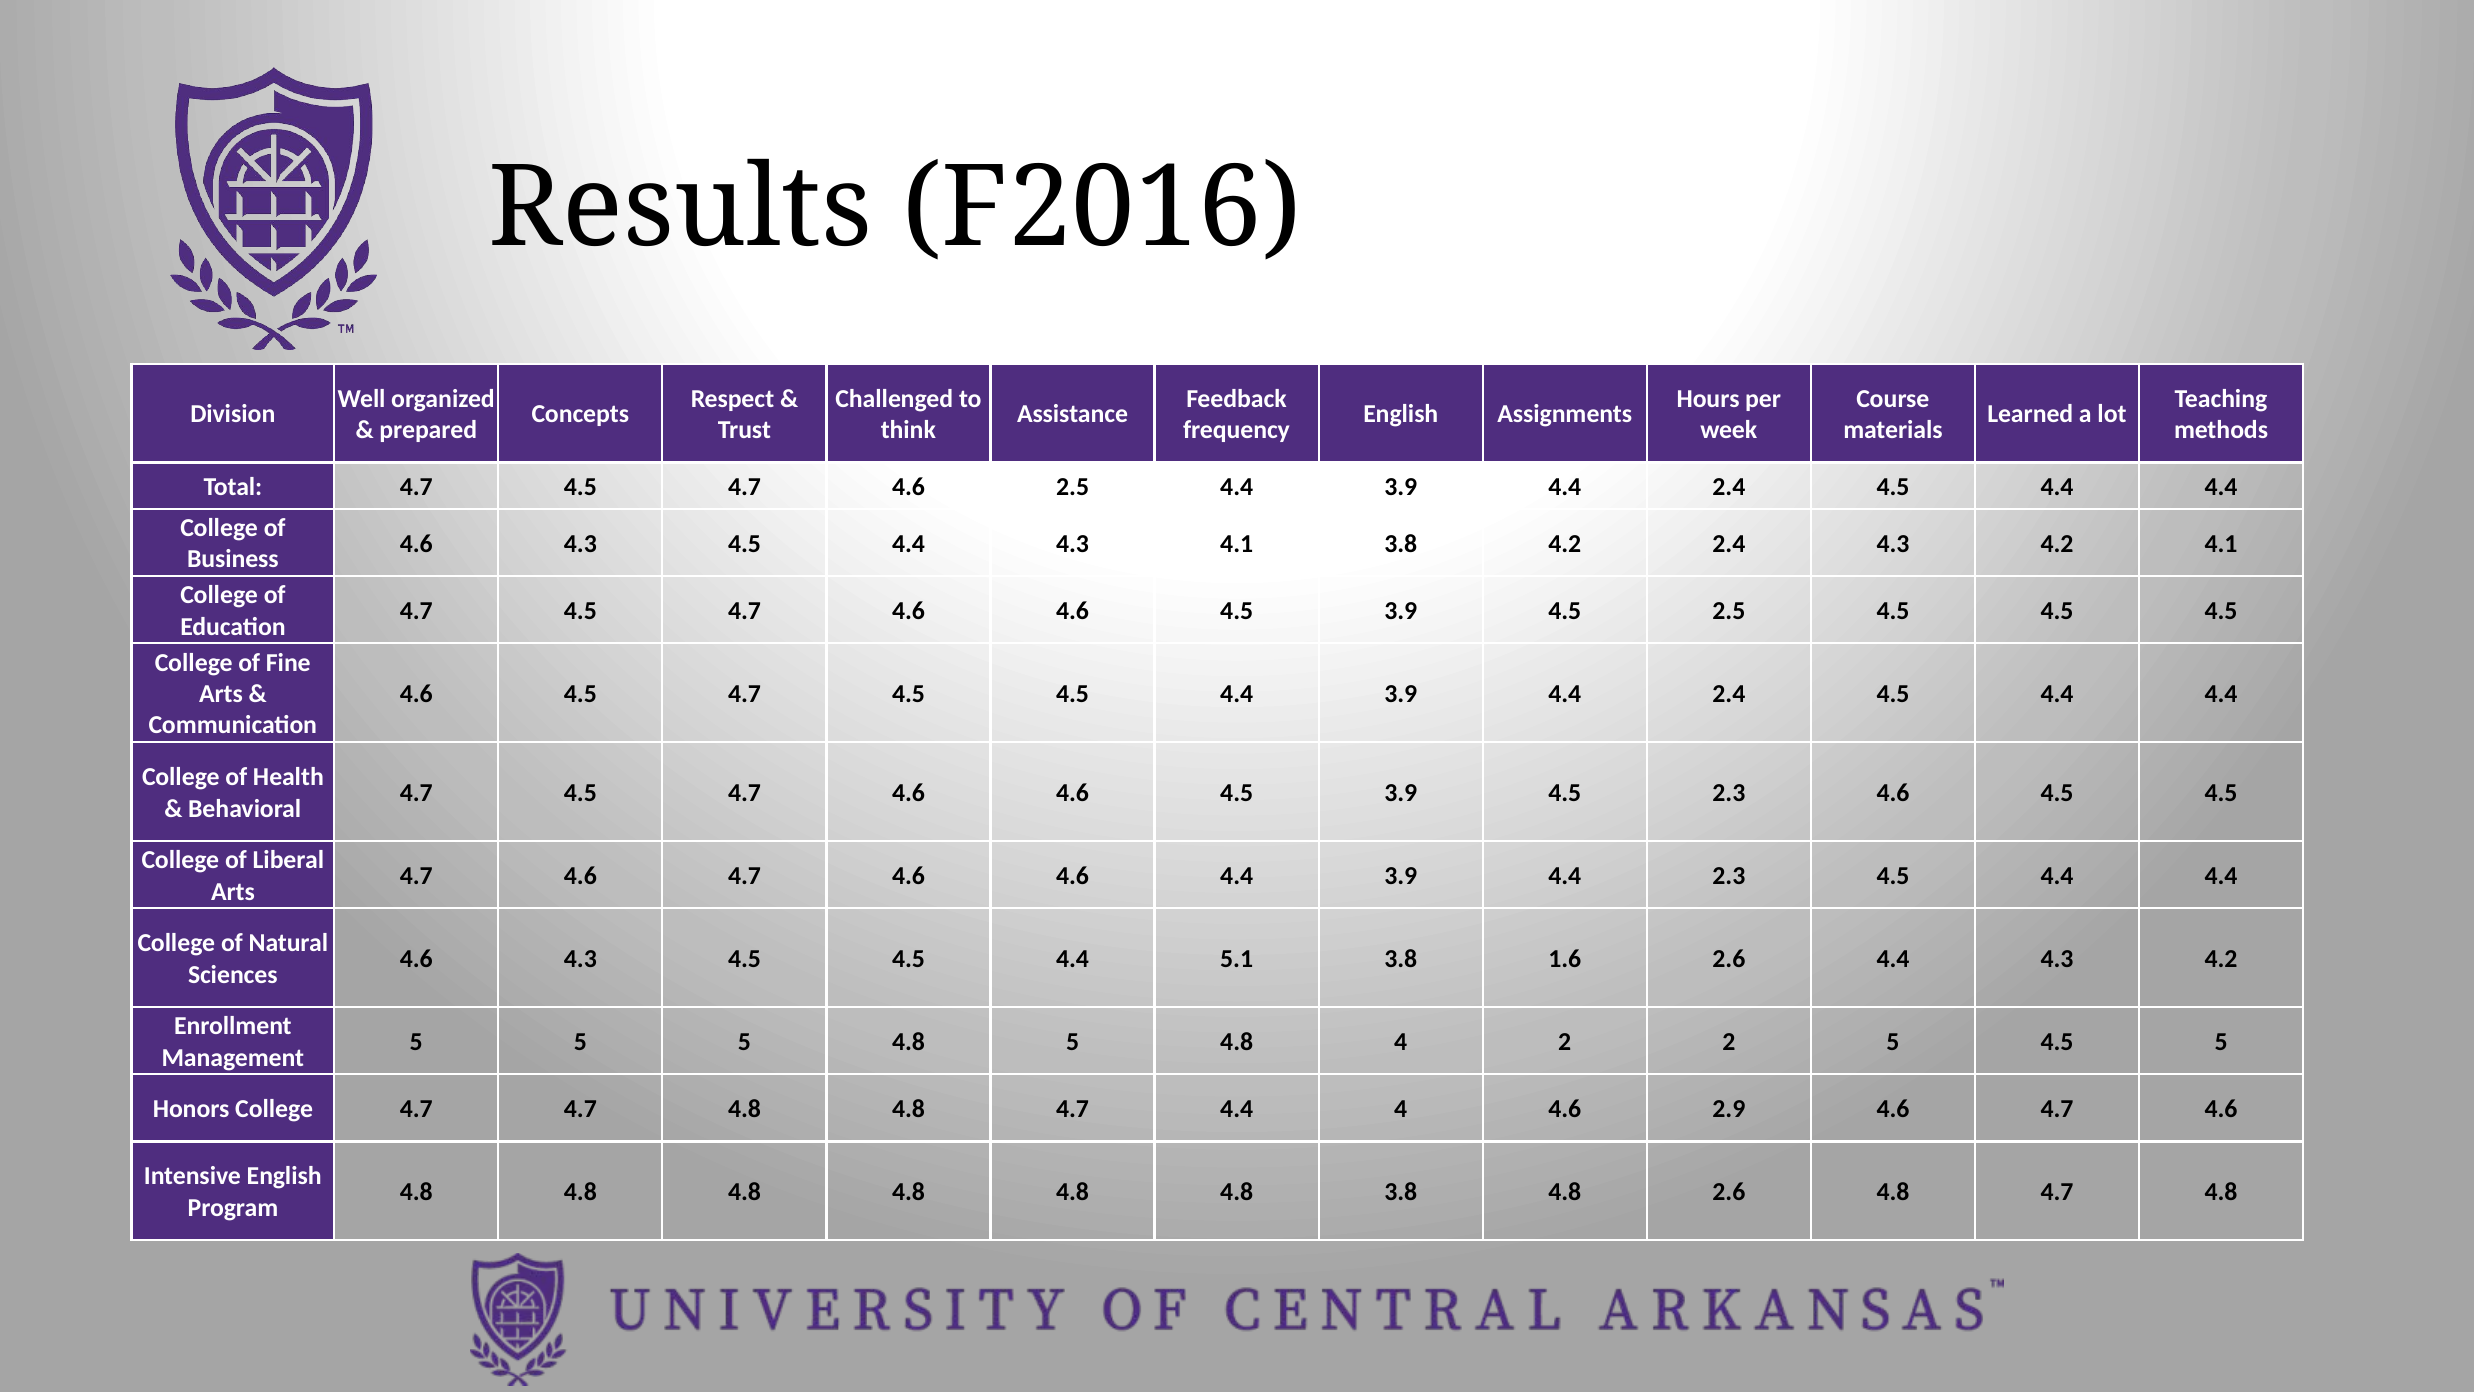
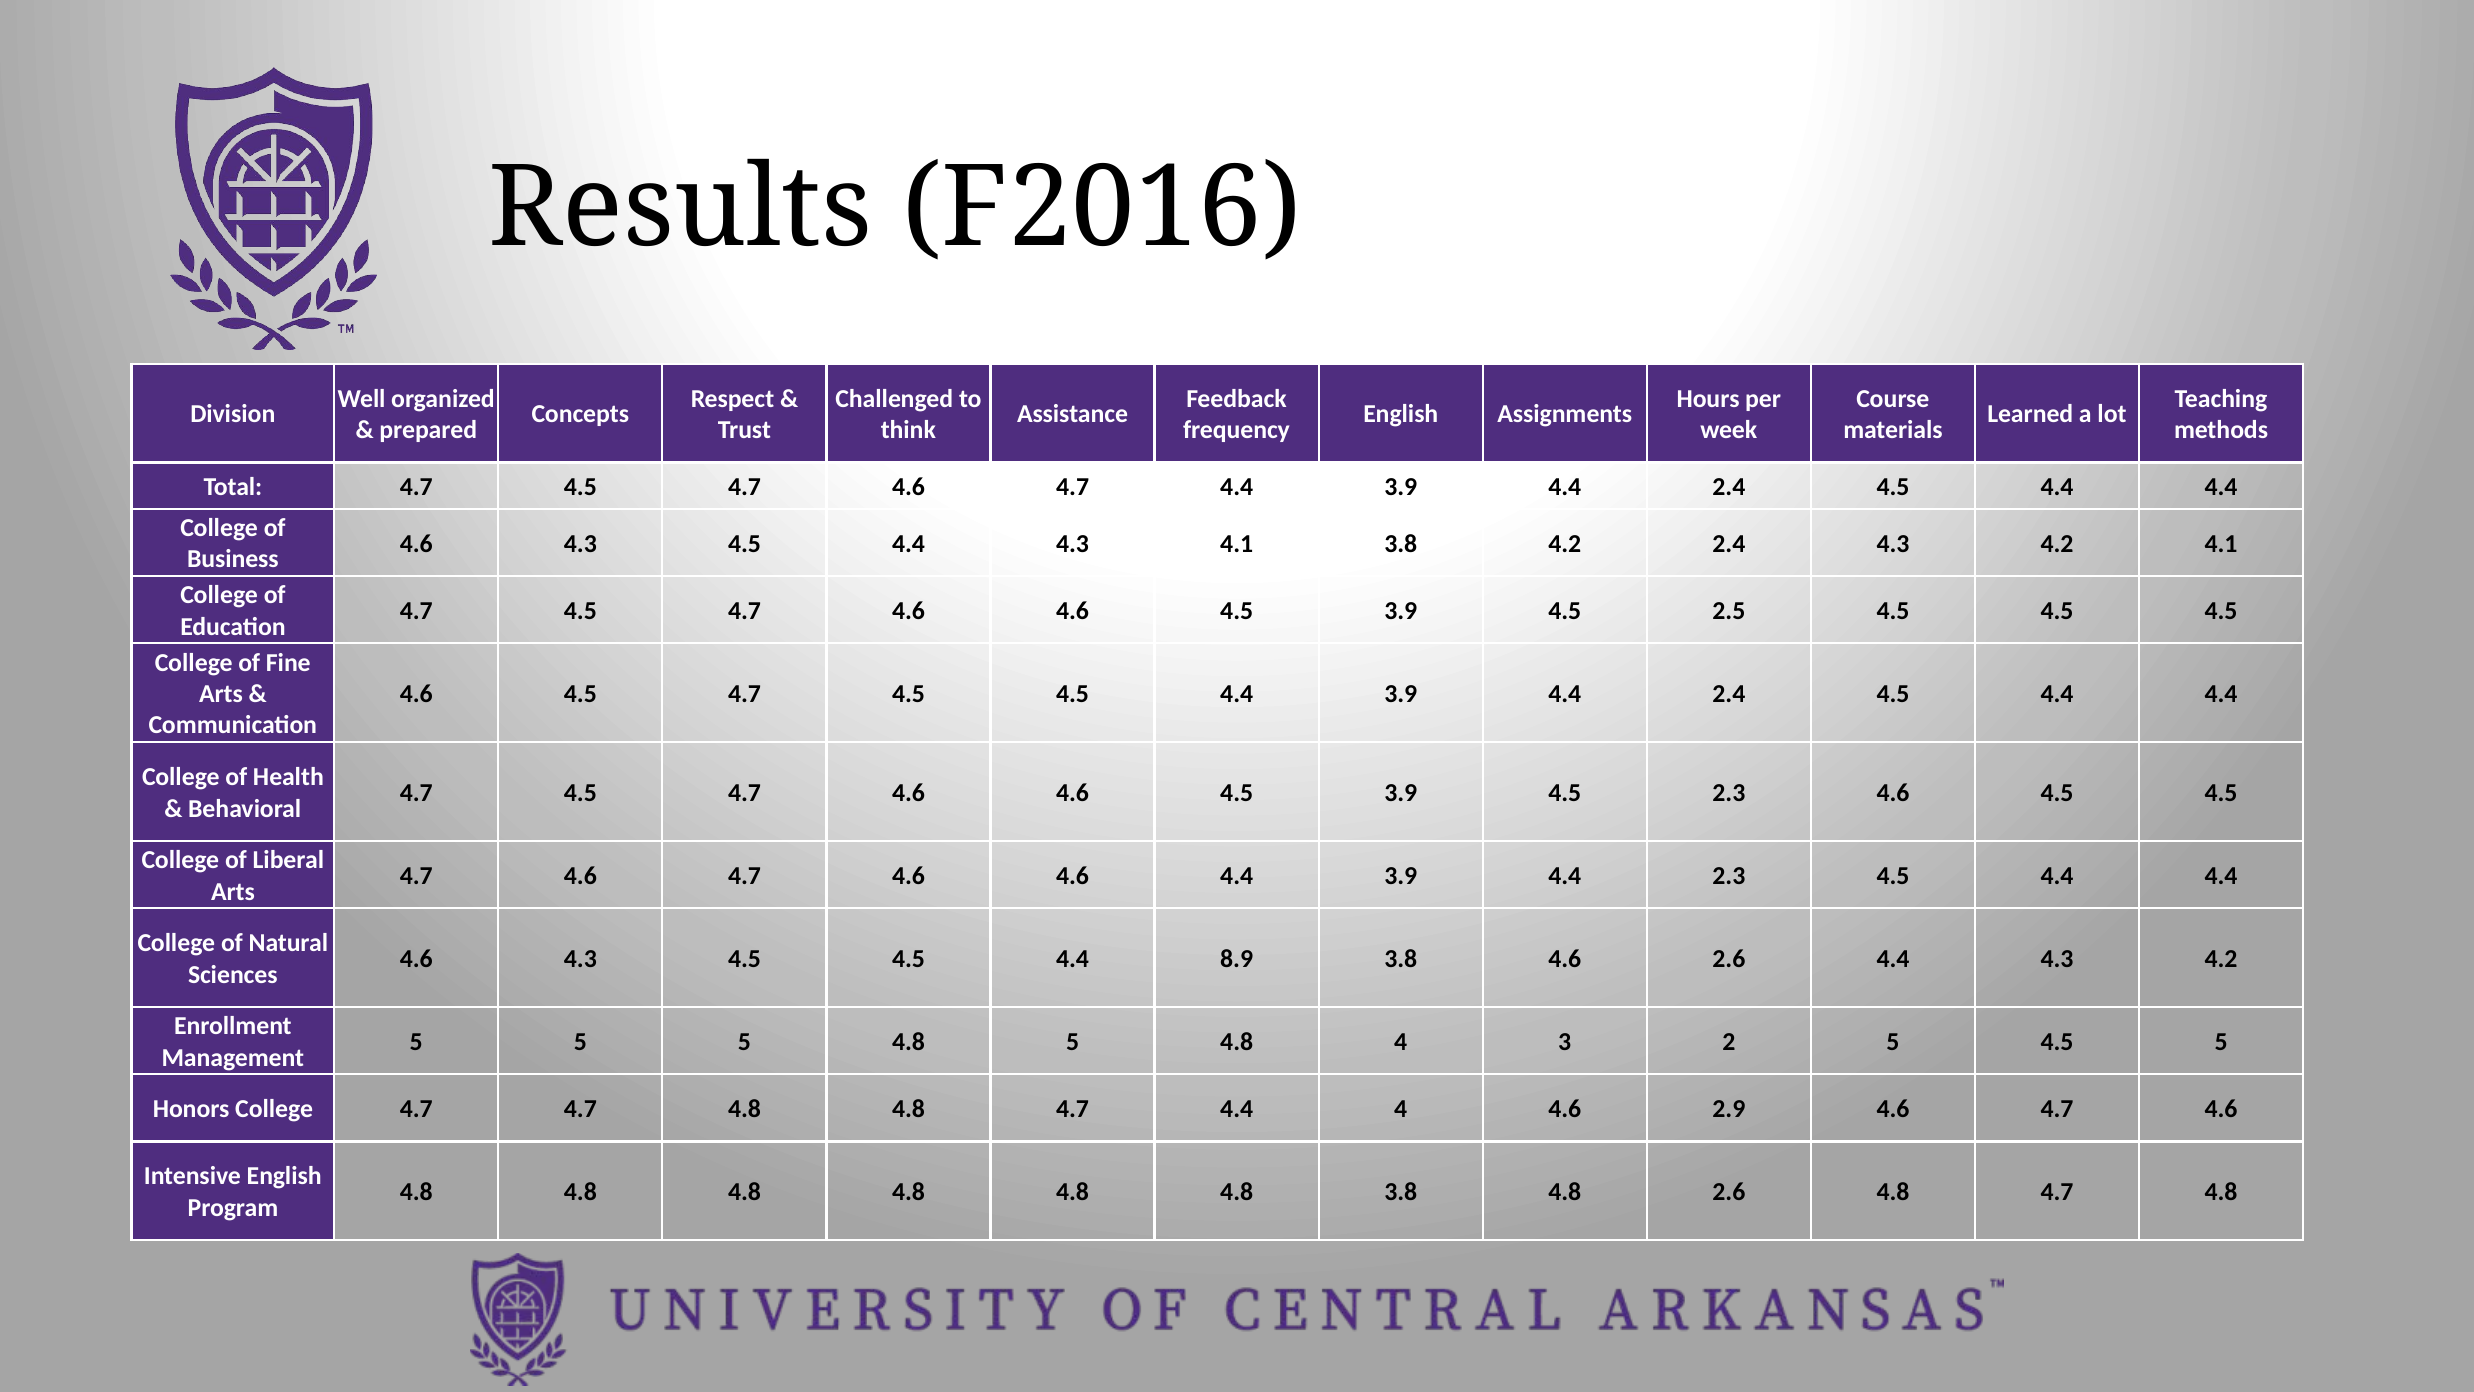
4.5 4.7 4.6 2.5: 2.5 -> 4.7
5.1: 5.1 -> 8.9
3.8 1.6: 1.6 -> 4.6
4 2: 2 -> 3
